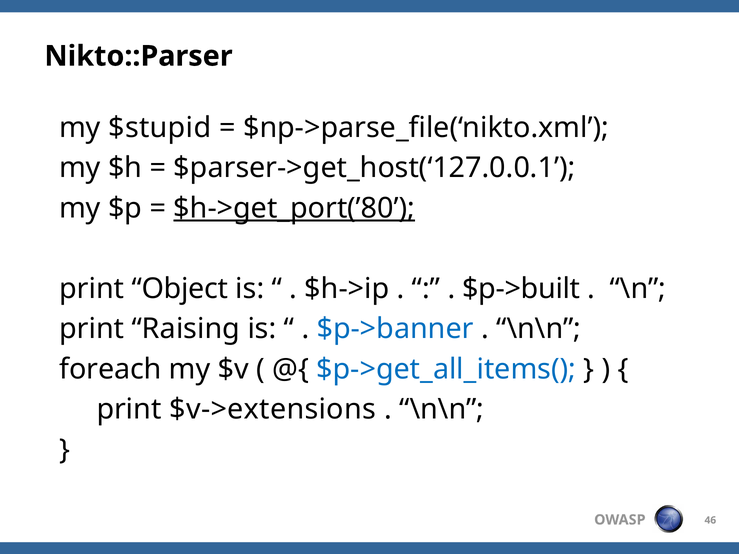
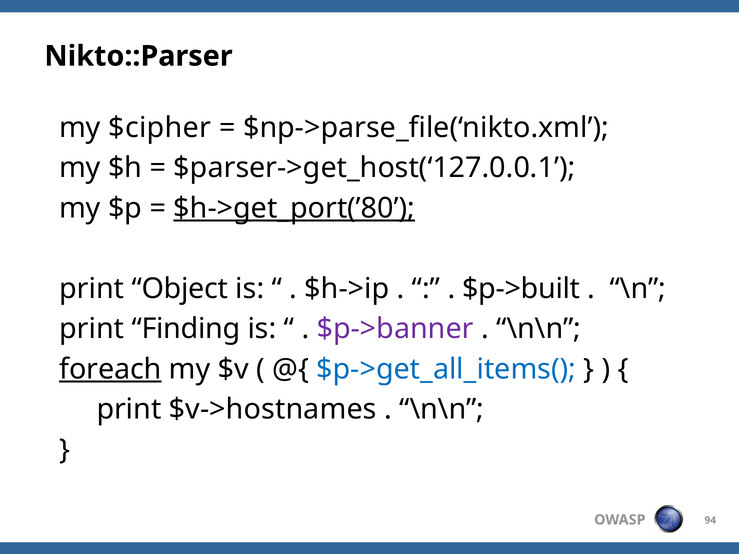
$stupid: $stupid -> $cipher
Raising: Raising -> Finding
$p->banner colour: blue -> purple
foreach underline: none -> present
$v->extensions: $v->extensions -> $v->hostnames
46: 46 -> 94
